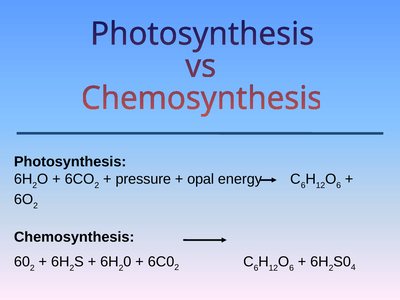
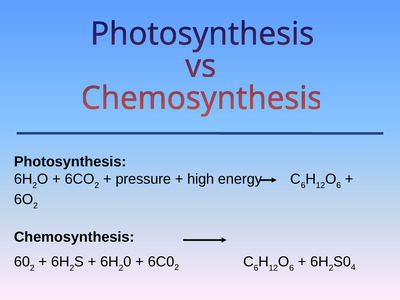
opal: opal -> high
